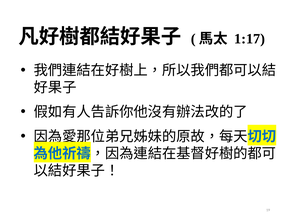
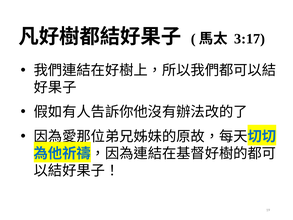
1:17: 1:17 -> 3:17
